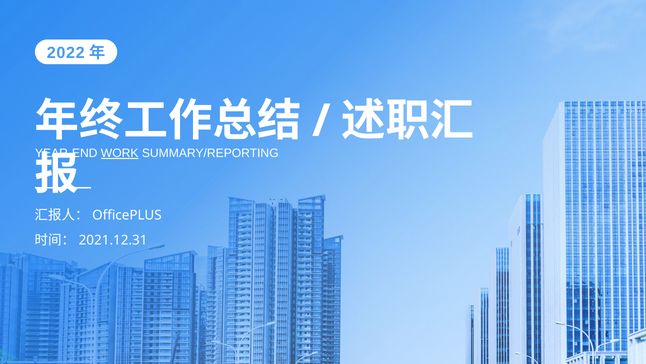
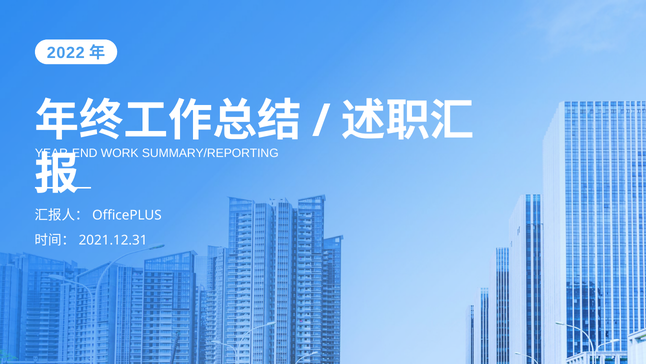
WORK underline: present -> none
